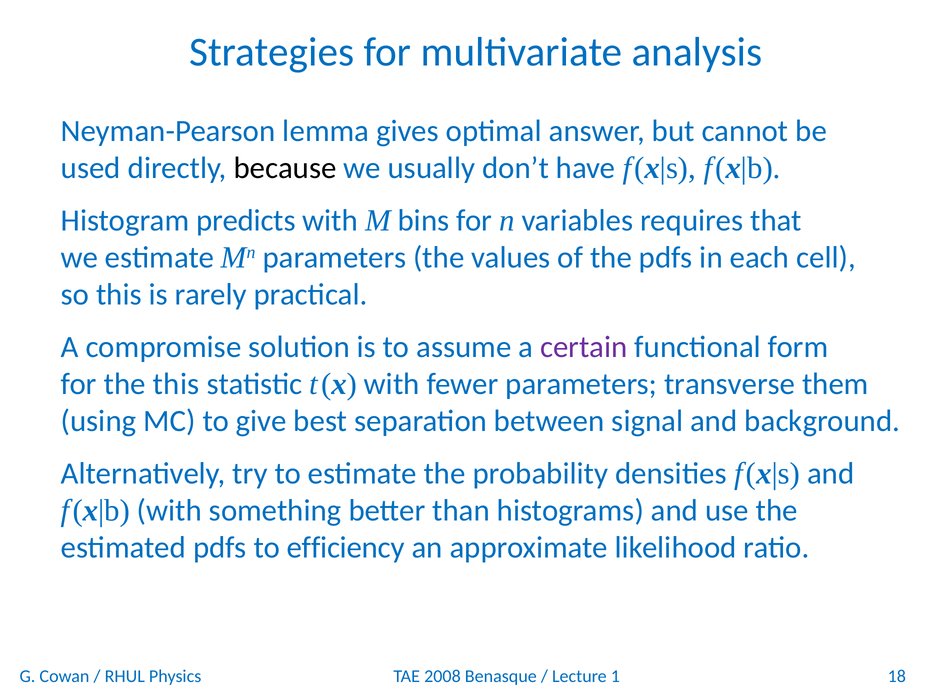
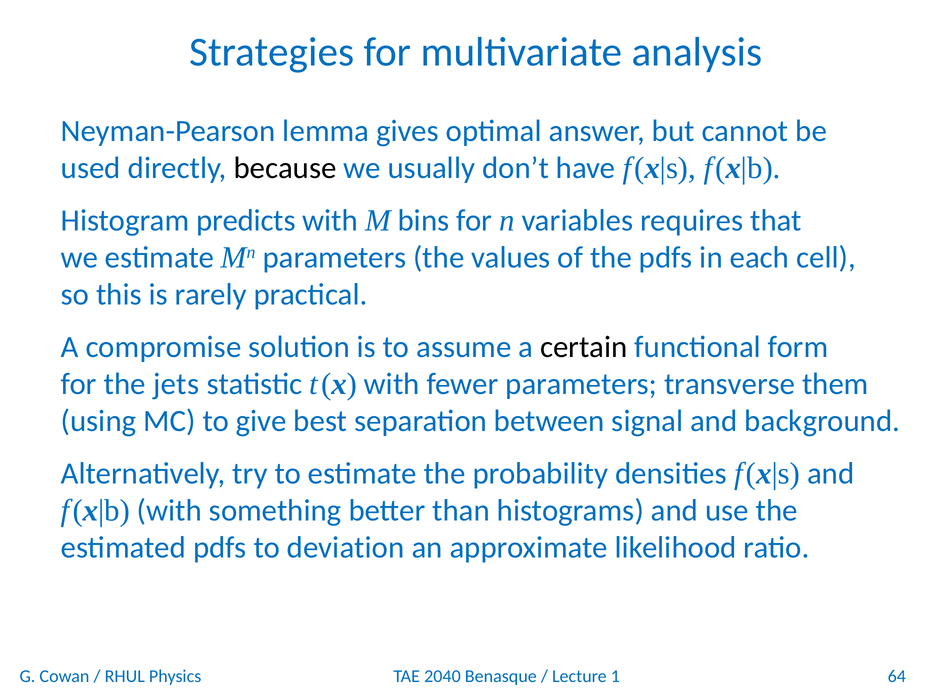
certain colour: purple -> black
the this: this -> jets
efficiency: efficiency -> deviation
2008: 2008 -> 2040
18: 18 -> 64
